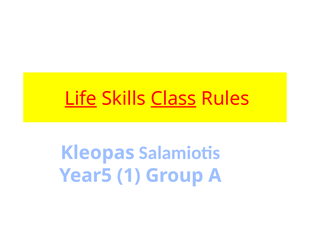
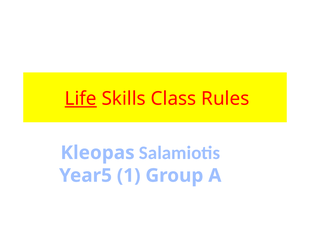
Class underline: present -> none
